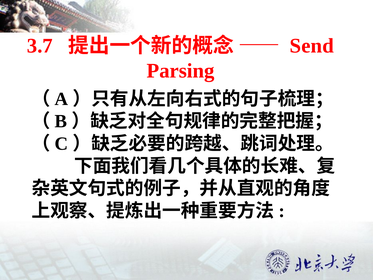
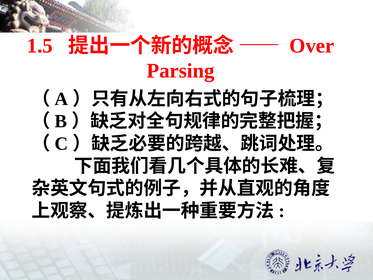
3.7: 3.7 -> 1.5
Send: Send -> Over
